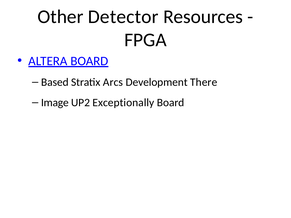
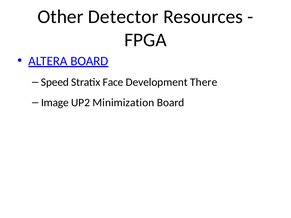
Based: Based -> Speed
Arcs: Arcs -> Face
Exceptionally: Exceptionally -> Minimization
